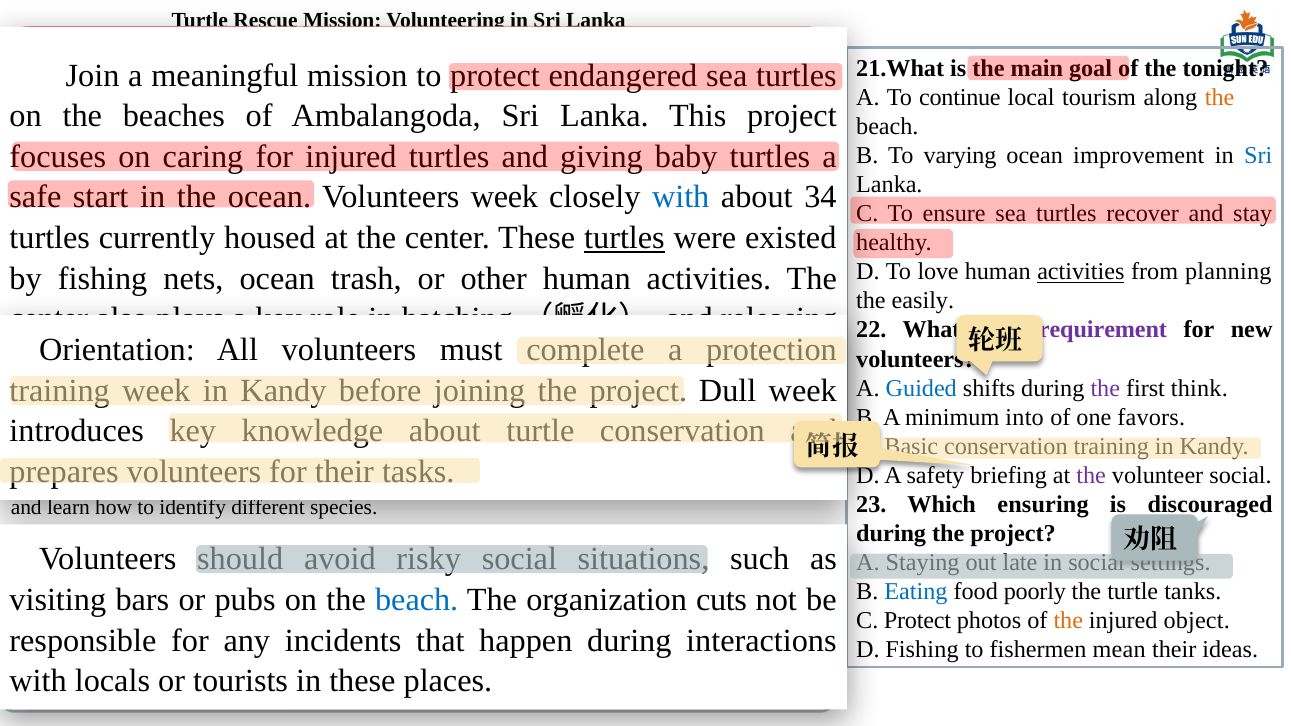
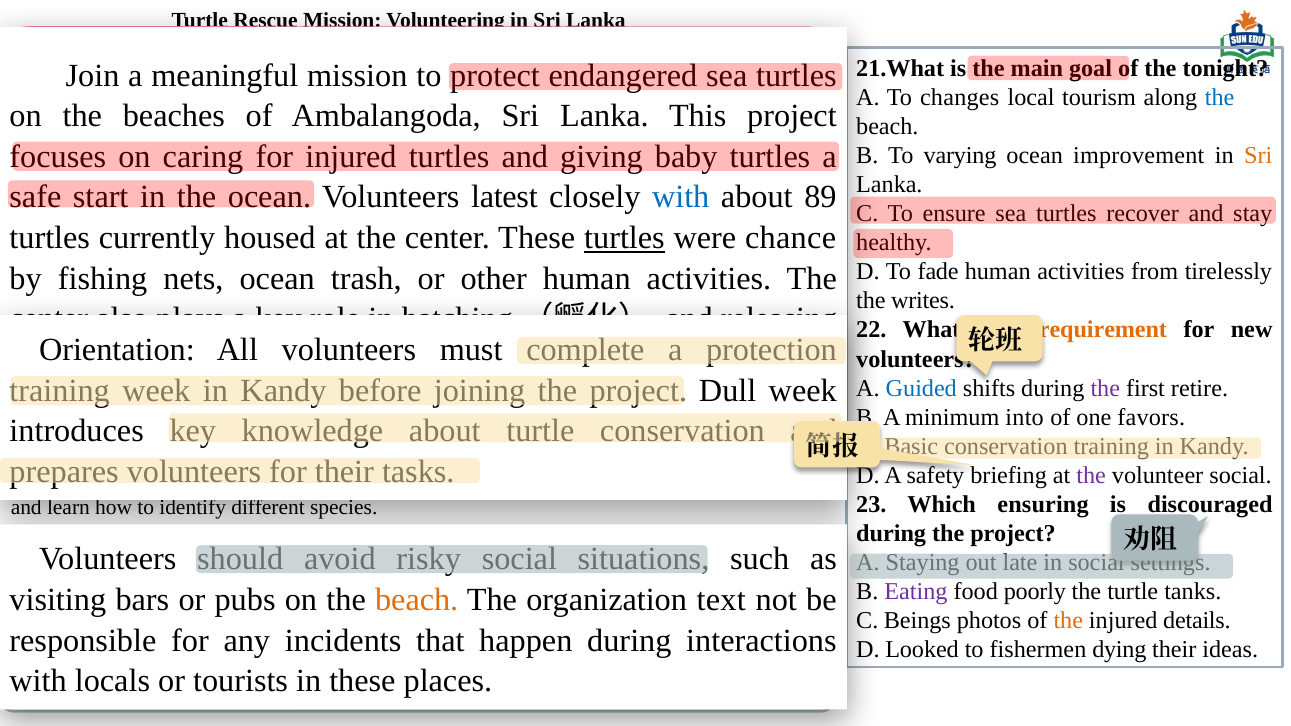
continue: continue -> changes
the at (1220, 98) colour: orange -> blue
Sri at (1258, 156) colour: blue -> orange
week at (504, 197): week -> latest
34: 34 -> 89
existed: existed -> chance
love: love -> fade
activities at (1081, 272) underline: present -> none
planning: planning -> tirelessly
easily: easily -> writes
requirement at (1103, 330) colour: purple -> orange
think: think -> retire
Eating colour: blue -> purple
beach at (417, 600) colour: blue -> orange
cuts: cuts -> text
Protect at (917, 621): Protect -> Beings
injured object: object -> details
Fishing at (922, 650): Fishing -> Looked
mean: mean -> dying
